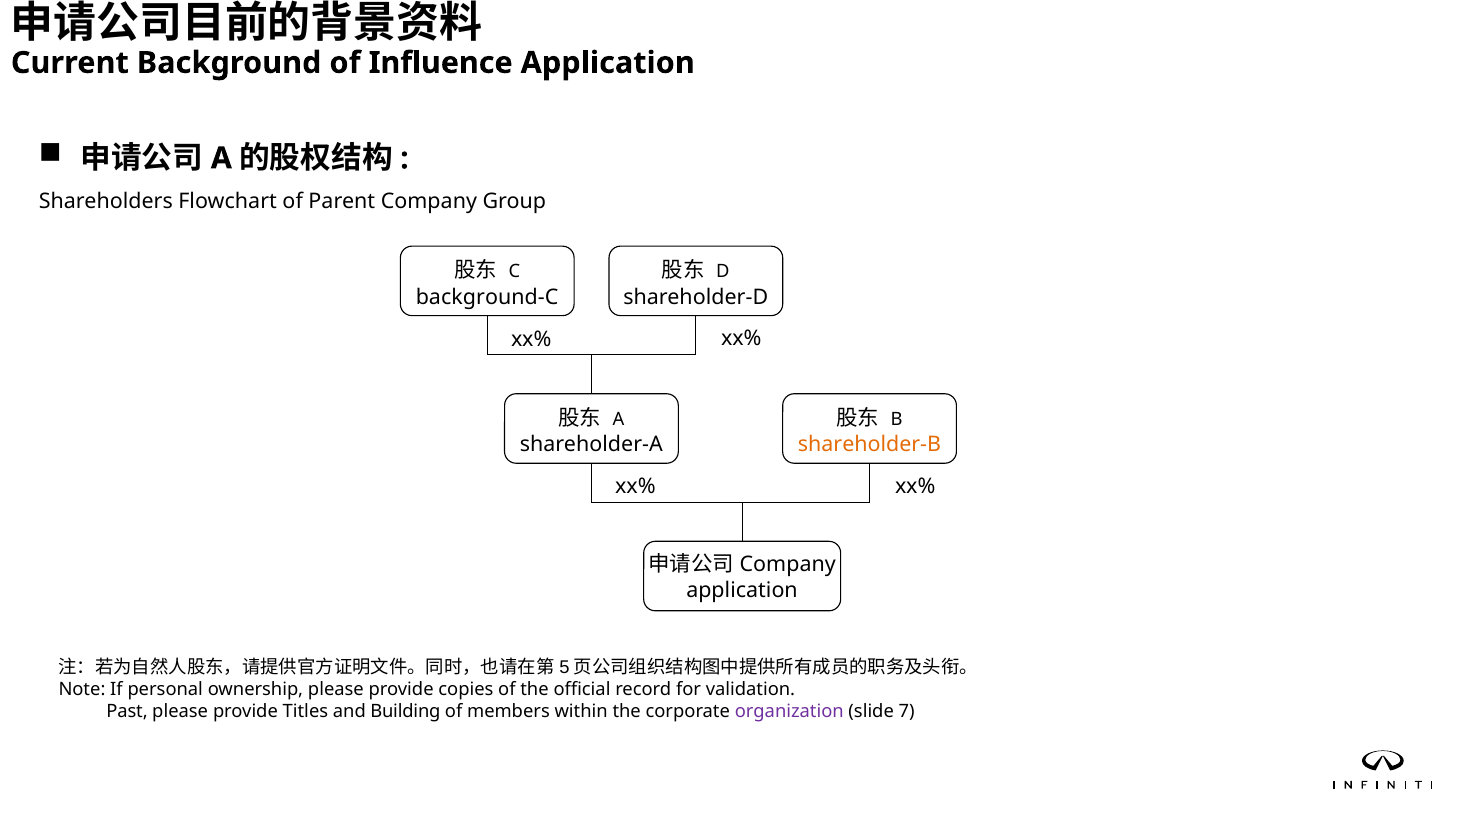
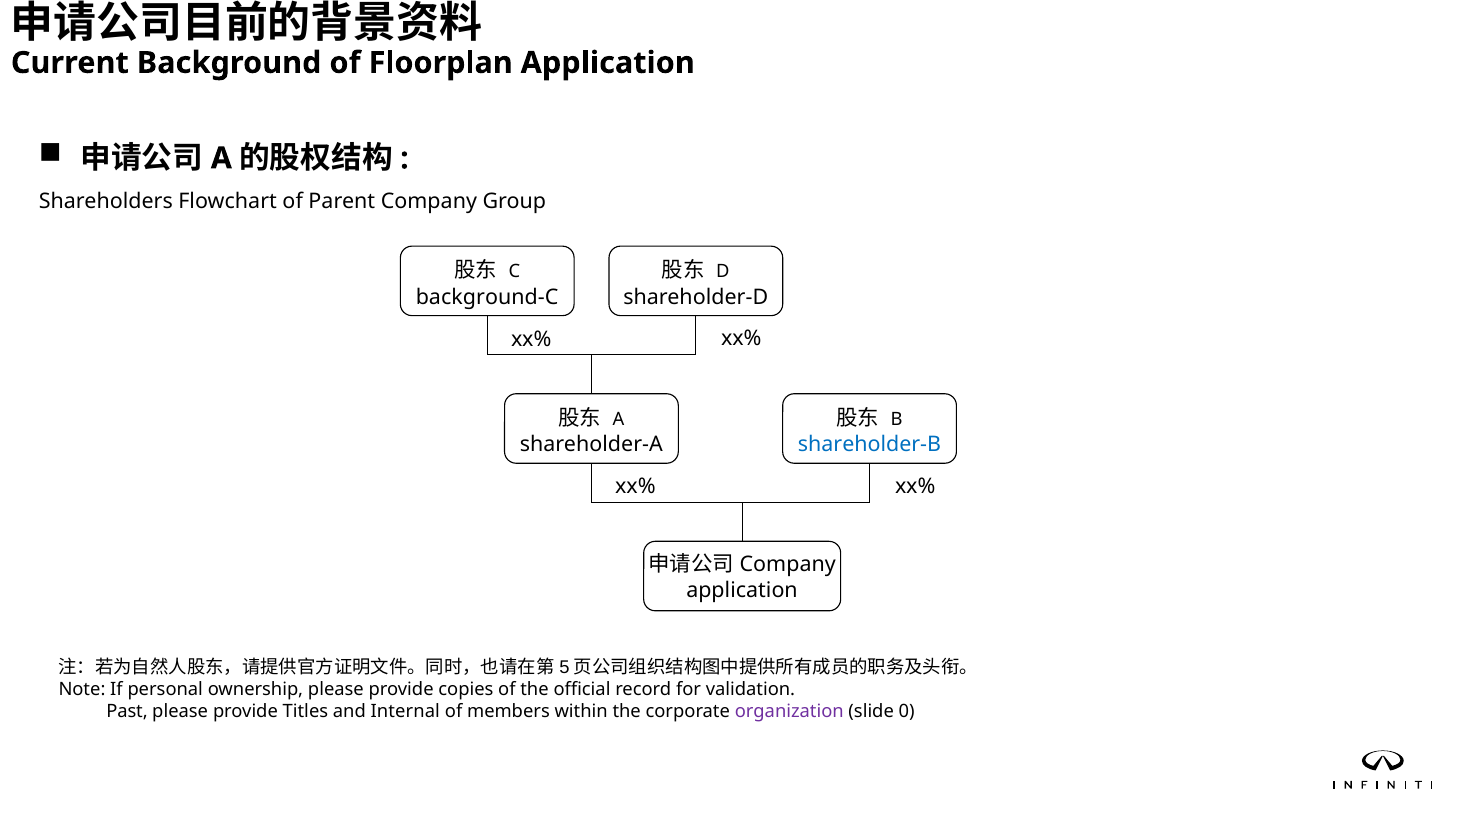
Influence: Influence -> Floorplan
shareholder-B colour: orange -> blue
Building: Building -> Internal
7: 7 -> 0
